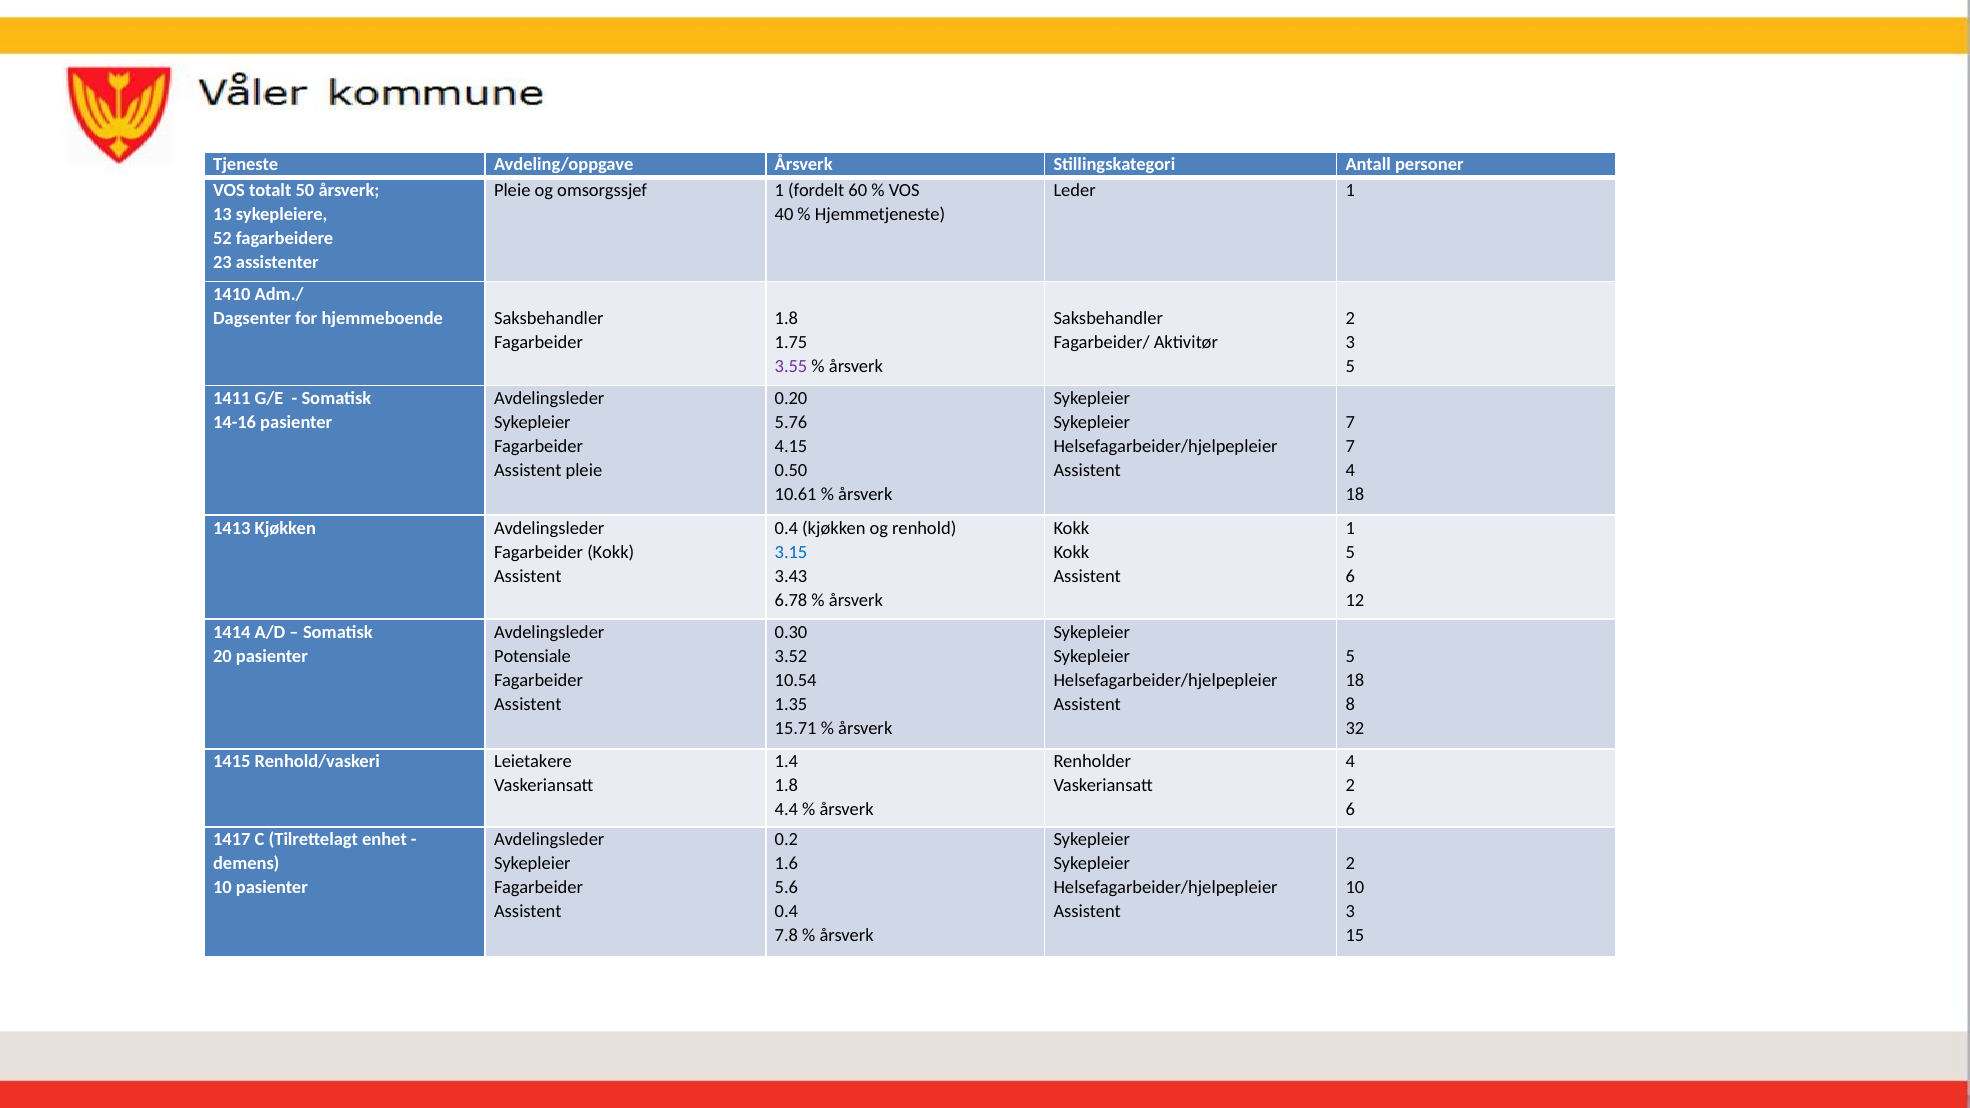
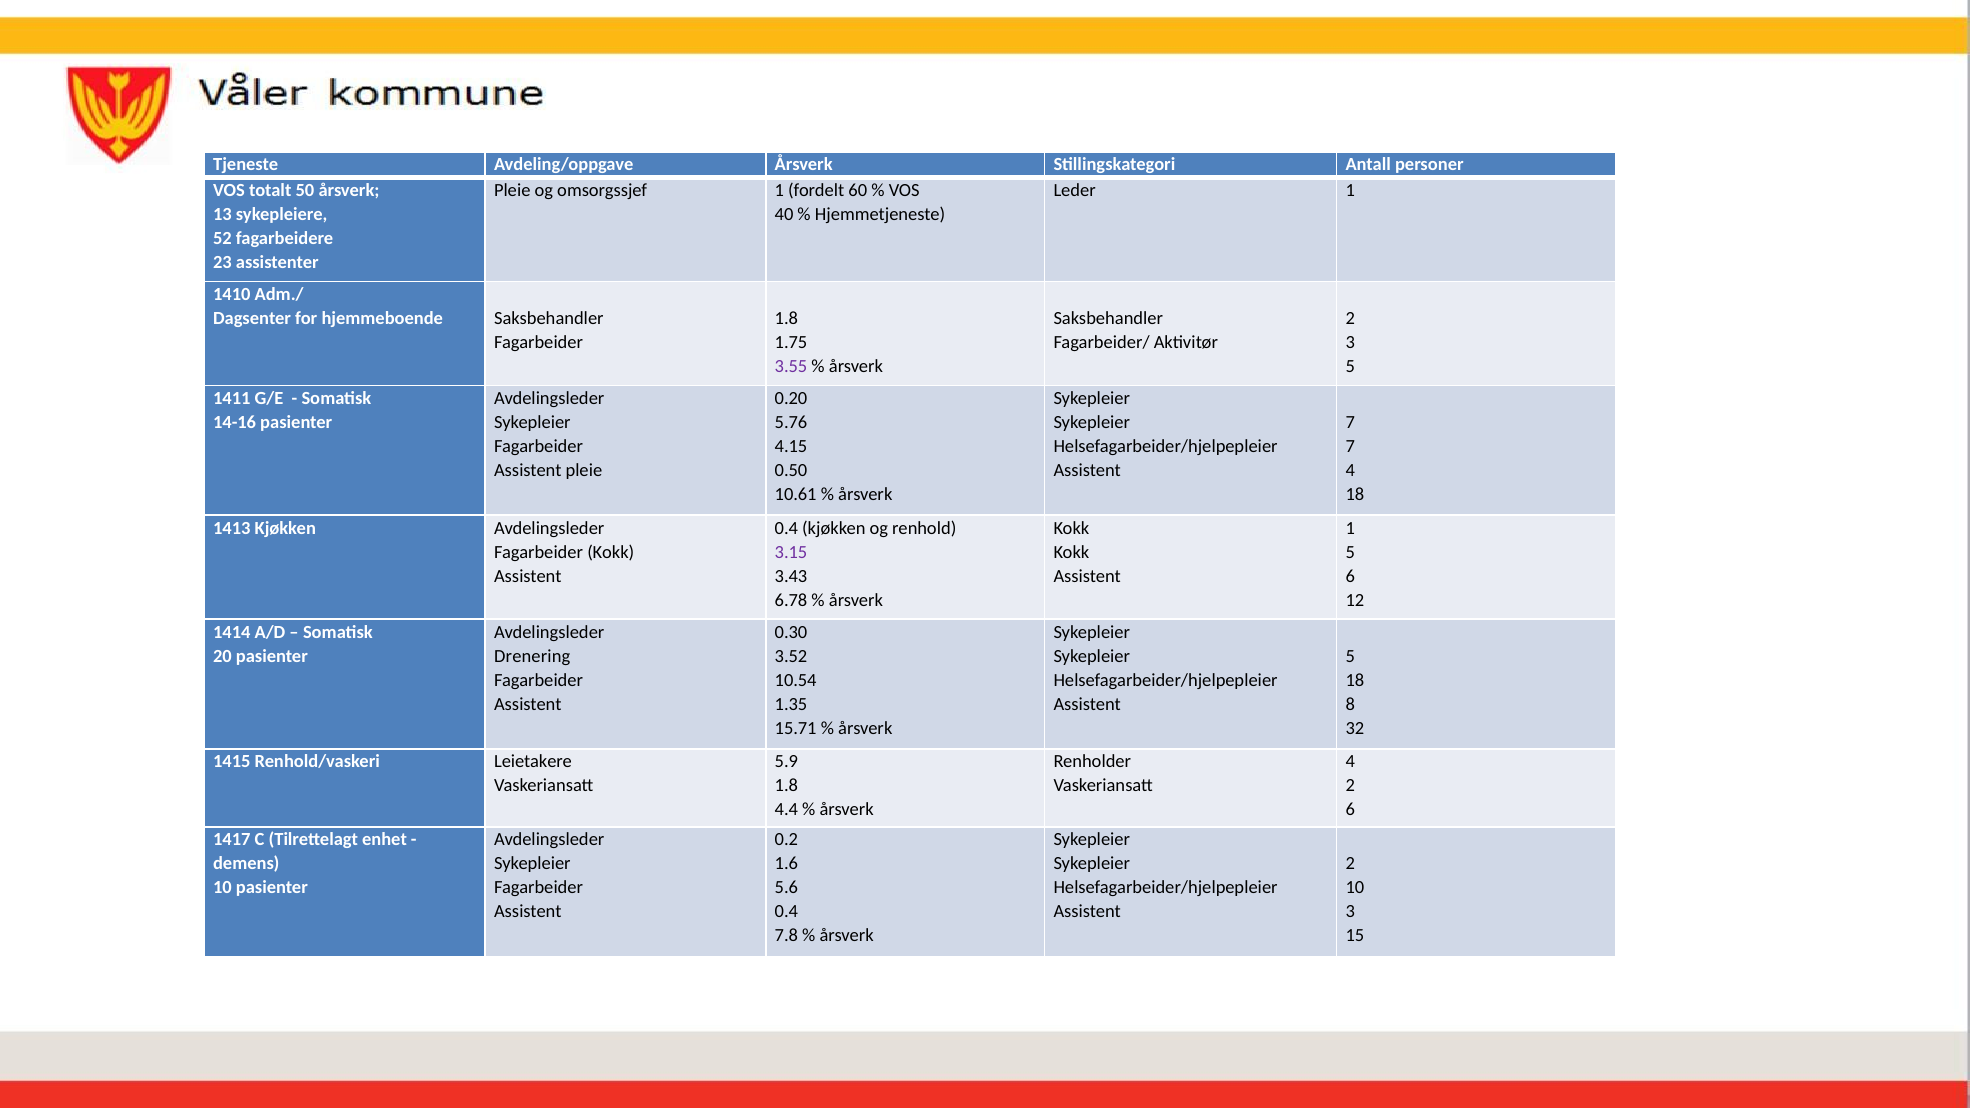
3.15 colour: blue -> purple
Potensiale: Potensiale -> Drenering
1.4: 1.4 -> 5.9
